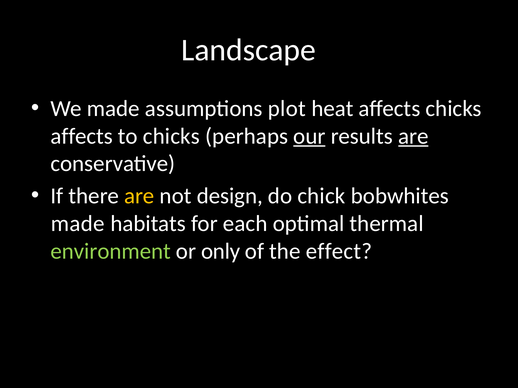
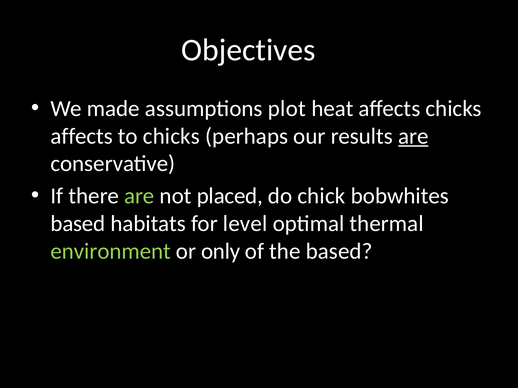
Landscape: Landscape -> Objectives
our underline: present -> none
are at (139, 196) colour: yellow -> light green
design: design -> placed
made at (78, 224): made -> based
each: each -> level
the effect: effect -> based
